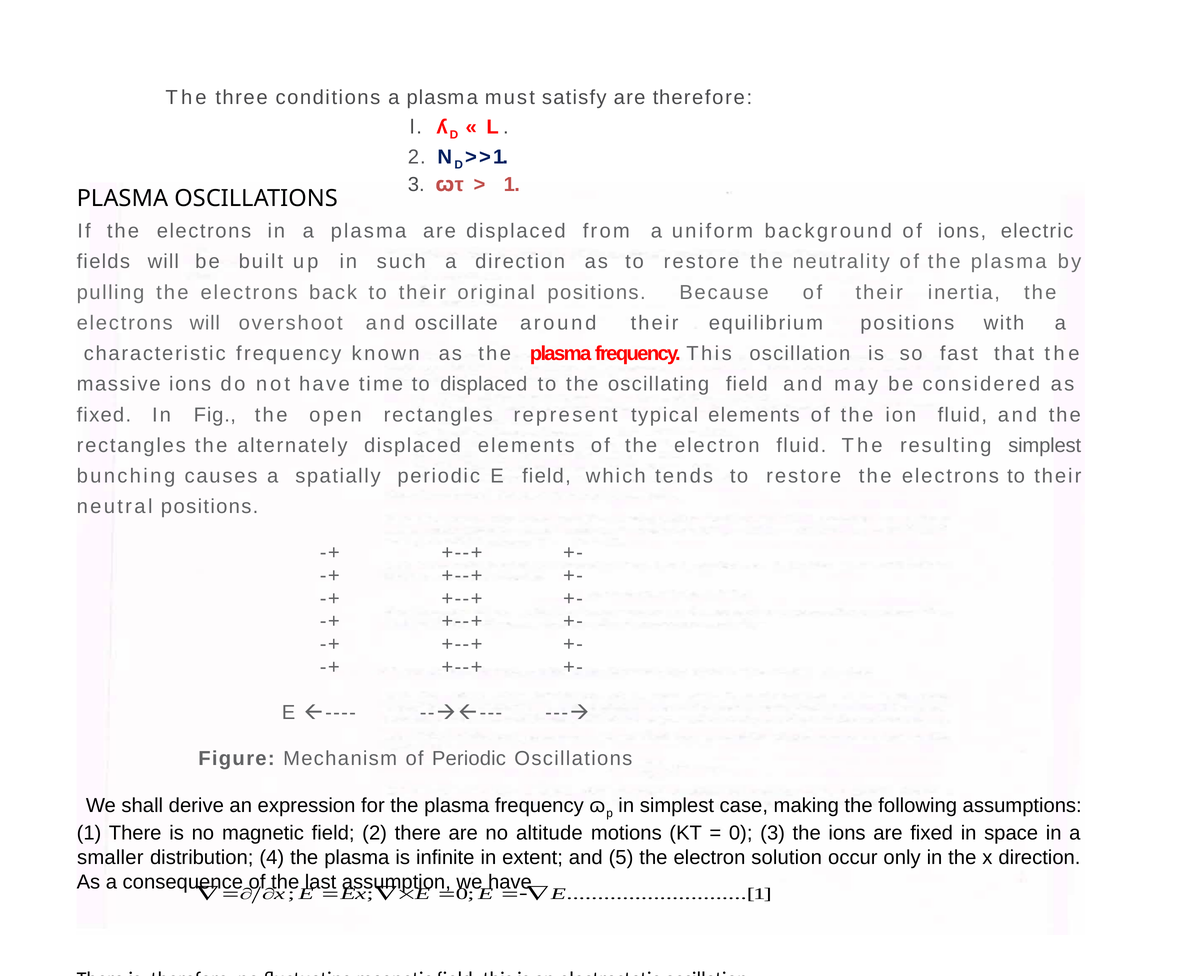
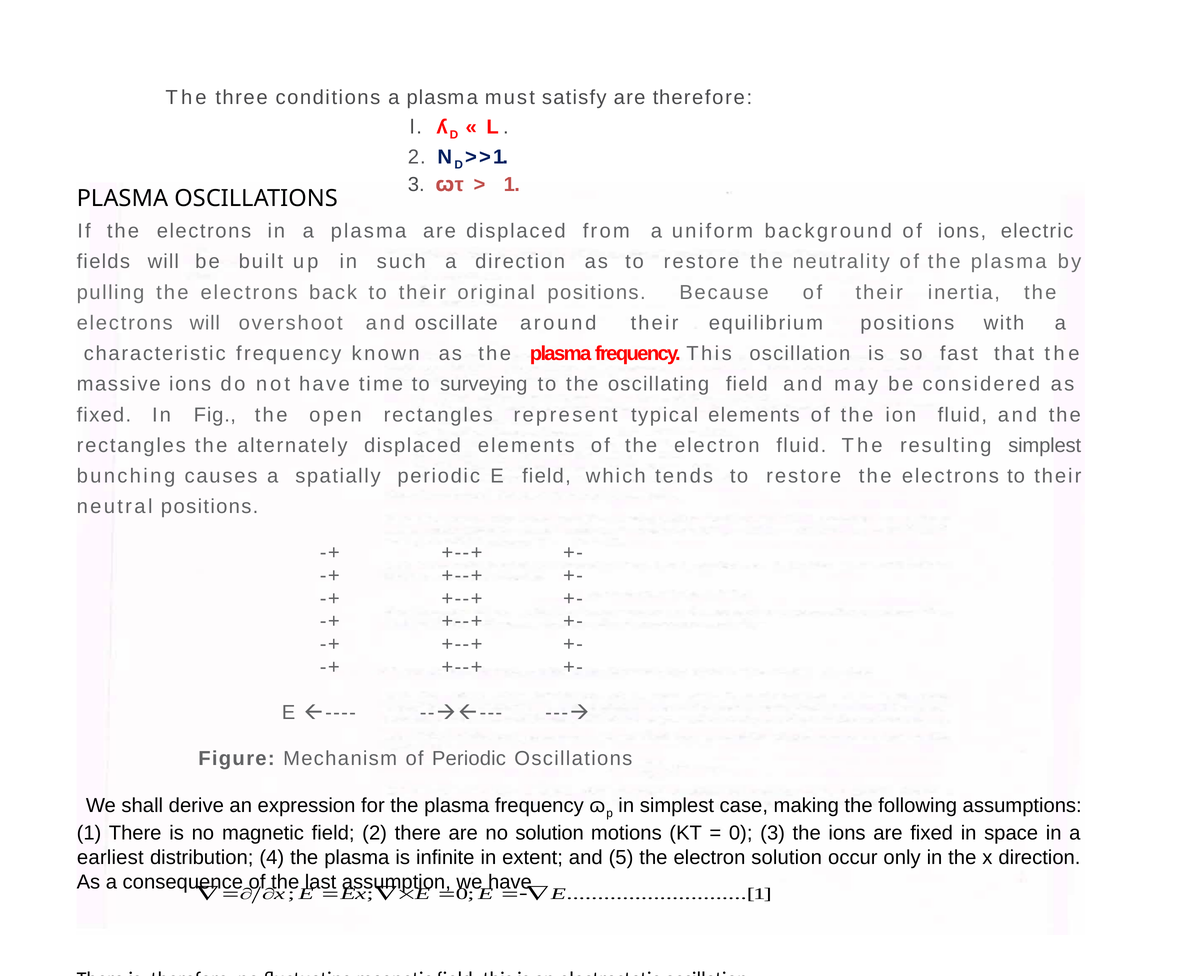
to displaced: displaced -> surveying
no altitude: altitude -> solution
smaller: smaller -> earliest
